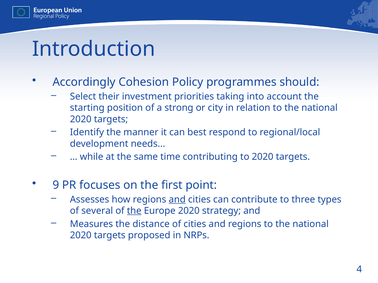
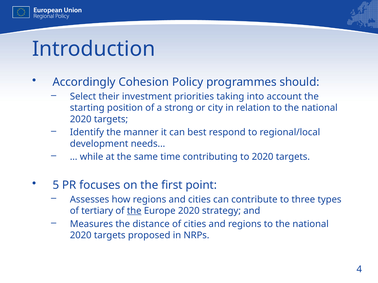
9: 9 -> 5
and at (177, 200) underline: present -> none
several: several -> tertiary
